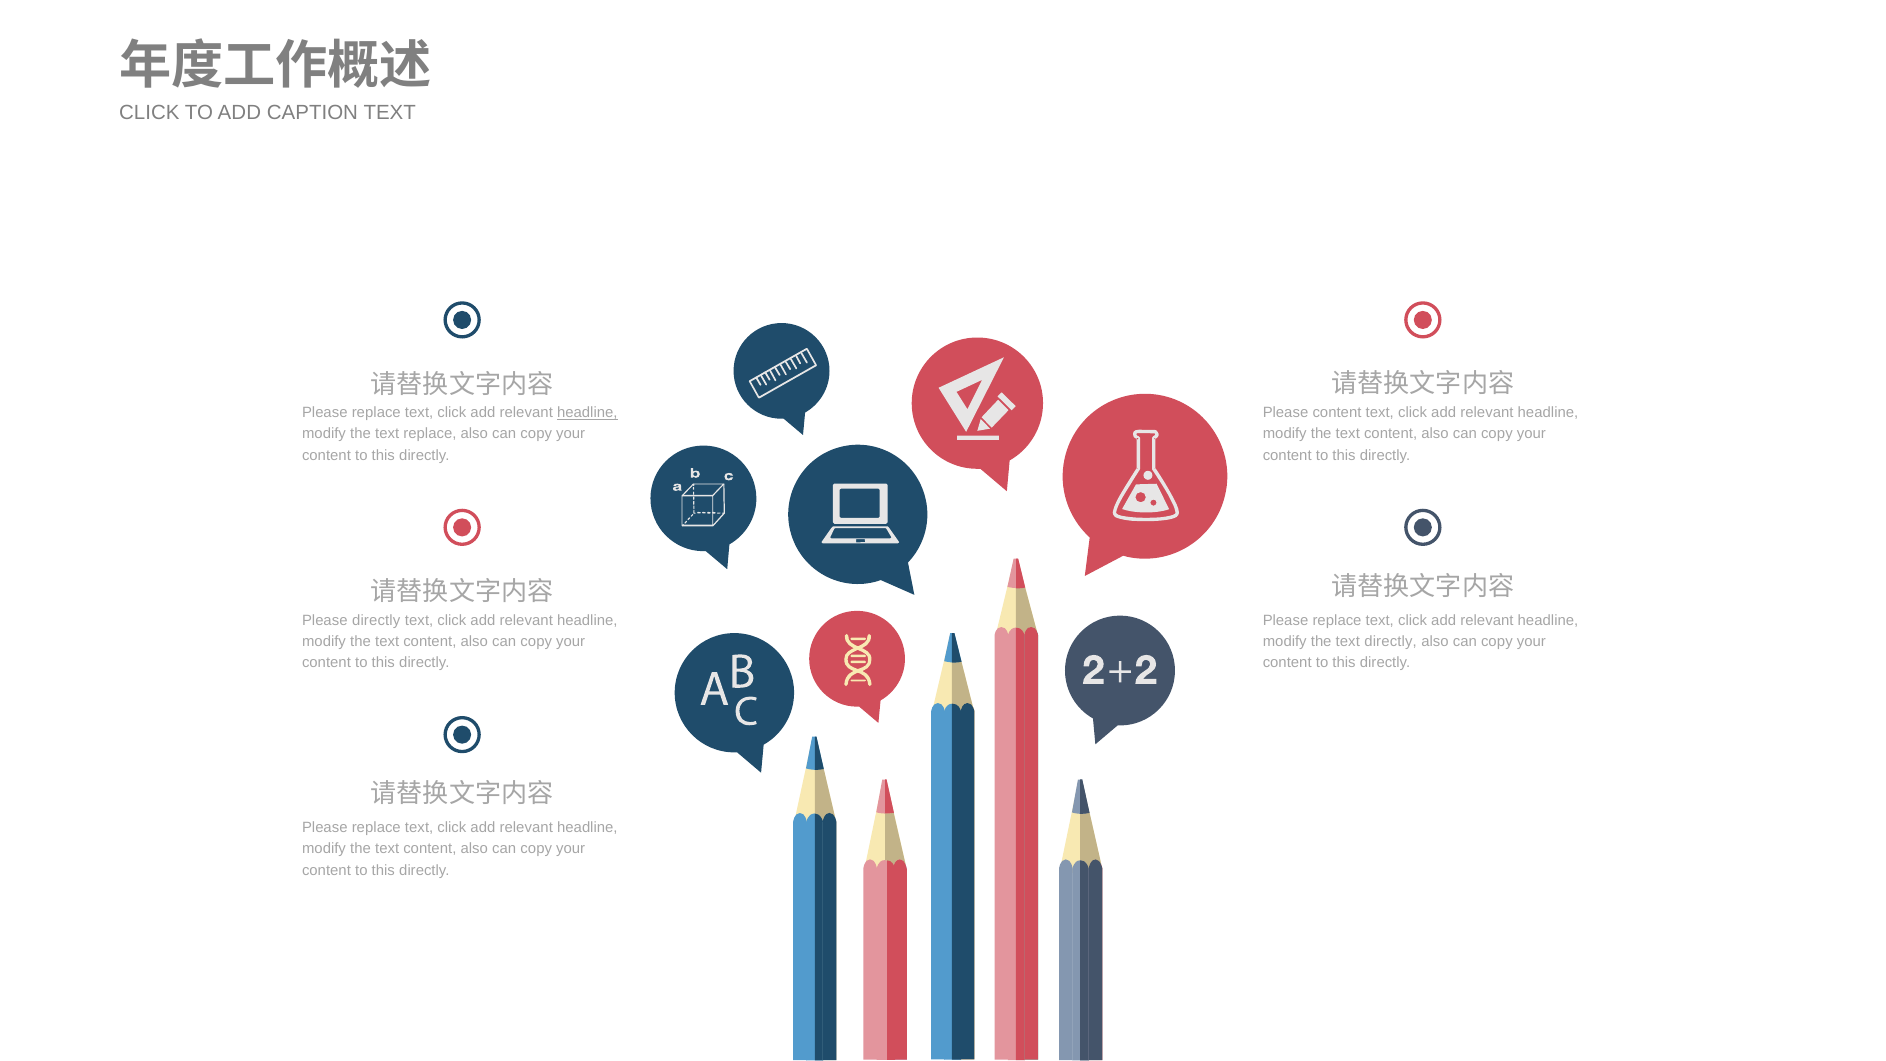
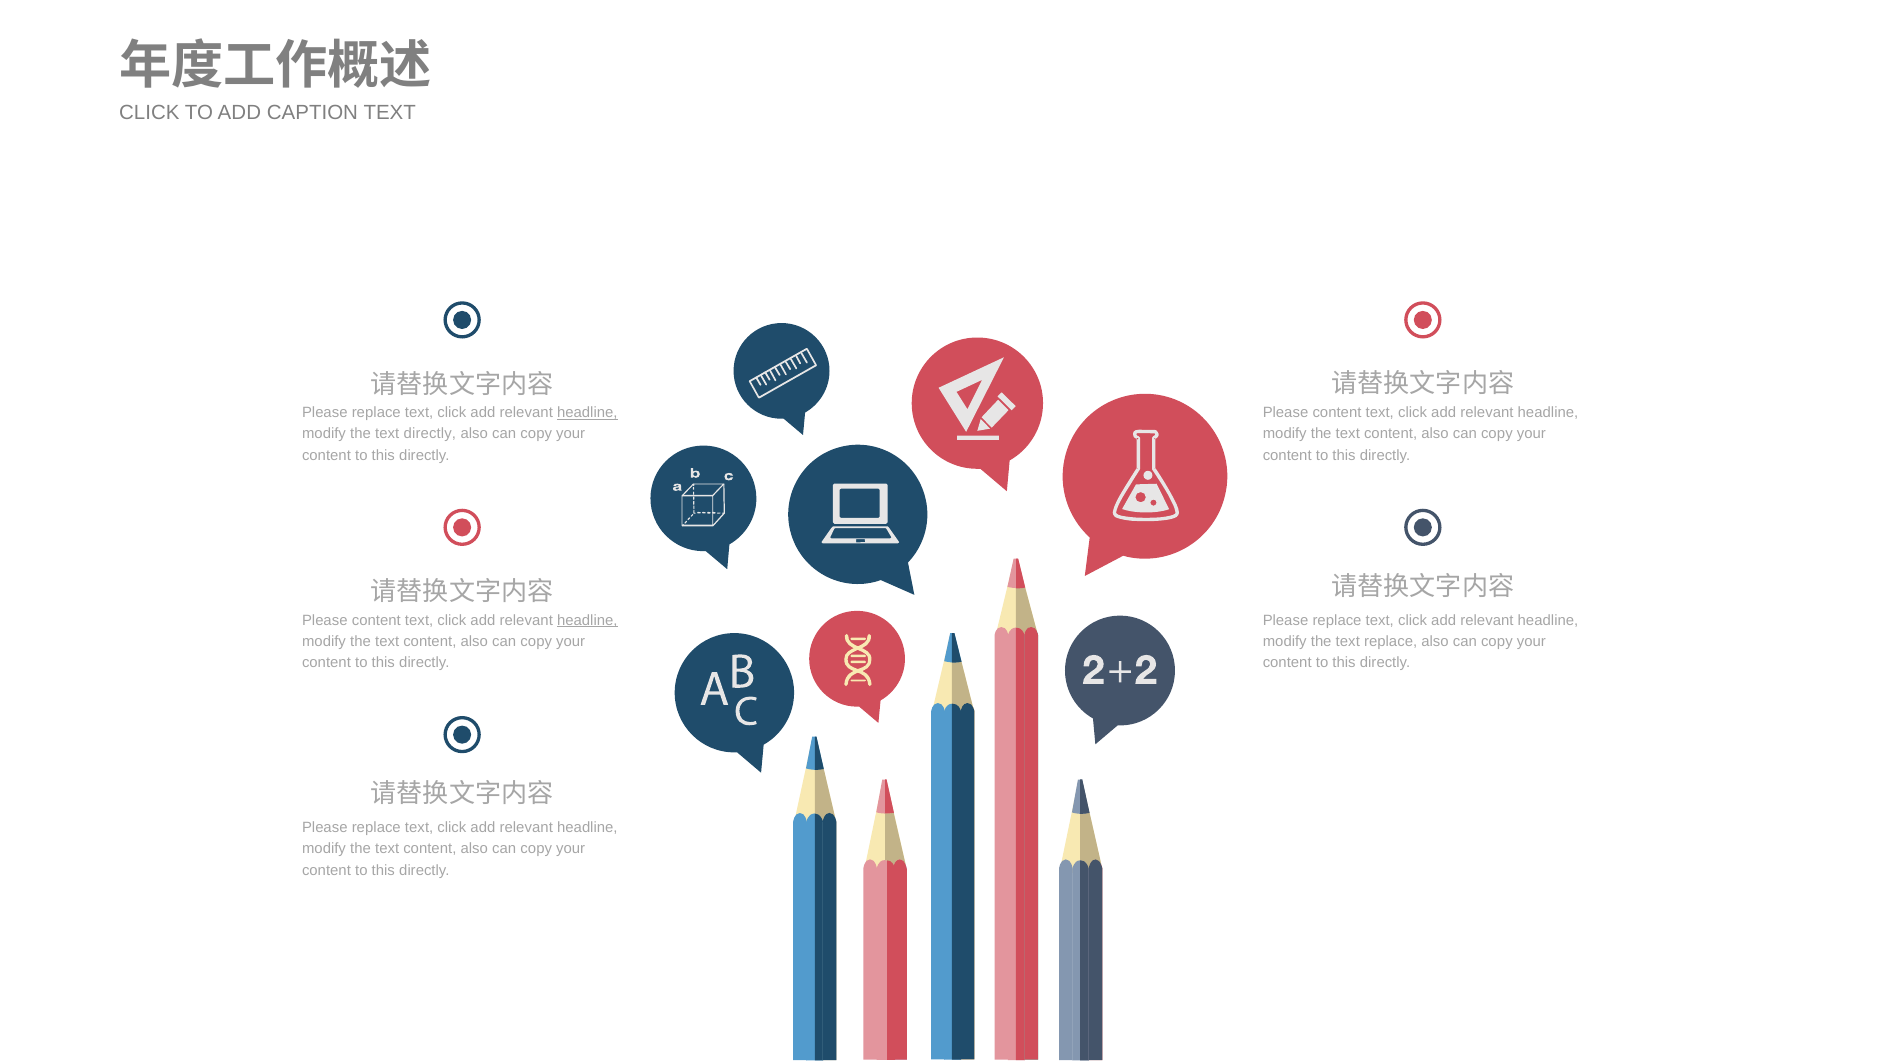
text replace: replace -> directly
directly at (376, 620): directly -> content
headline at (587, 620) underline: none -> present
text directly: directly -> replace
